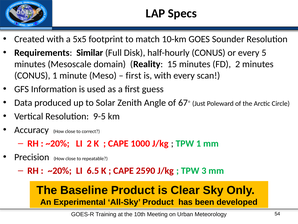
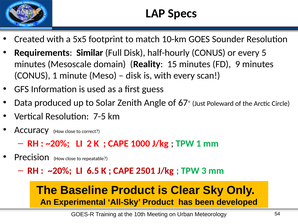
FD 2: 2 -> 9
first at (134, 75): first -> disk
9-5: 9-5 -> 7-5
2590: 2590 -> 2501
